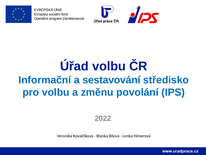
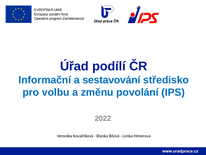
Úřad volbu: volbu -> podílí
